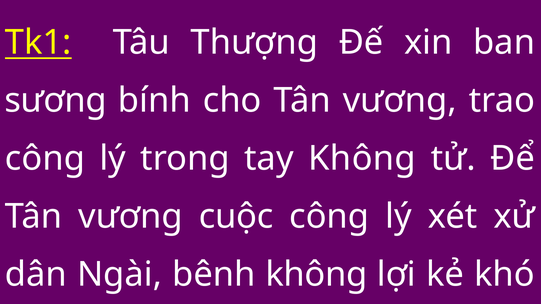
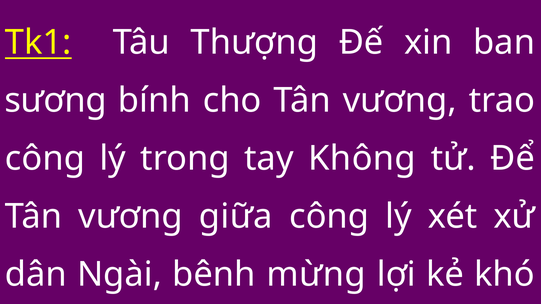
cuộc: cuộc -> giữa
bênh không: không -> mừng
